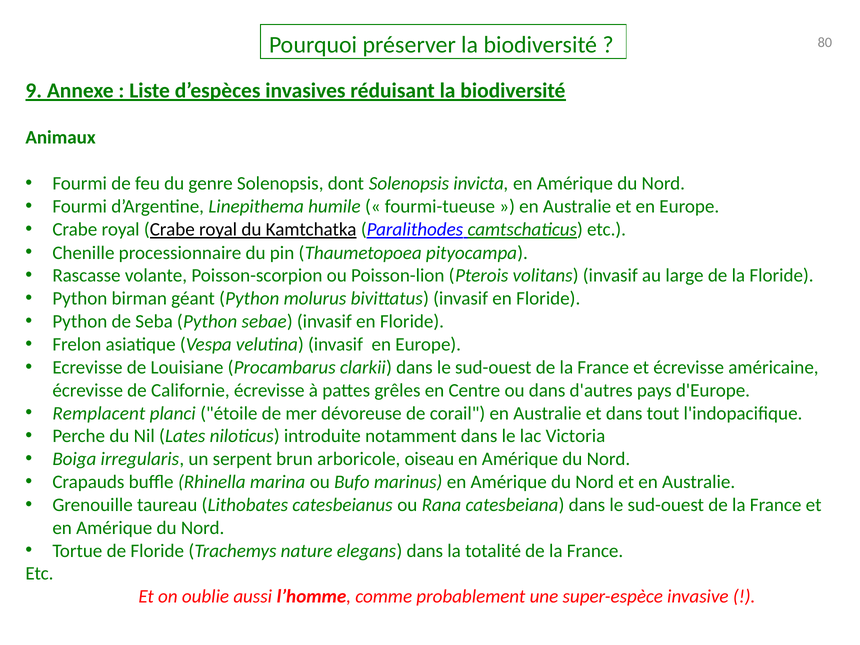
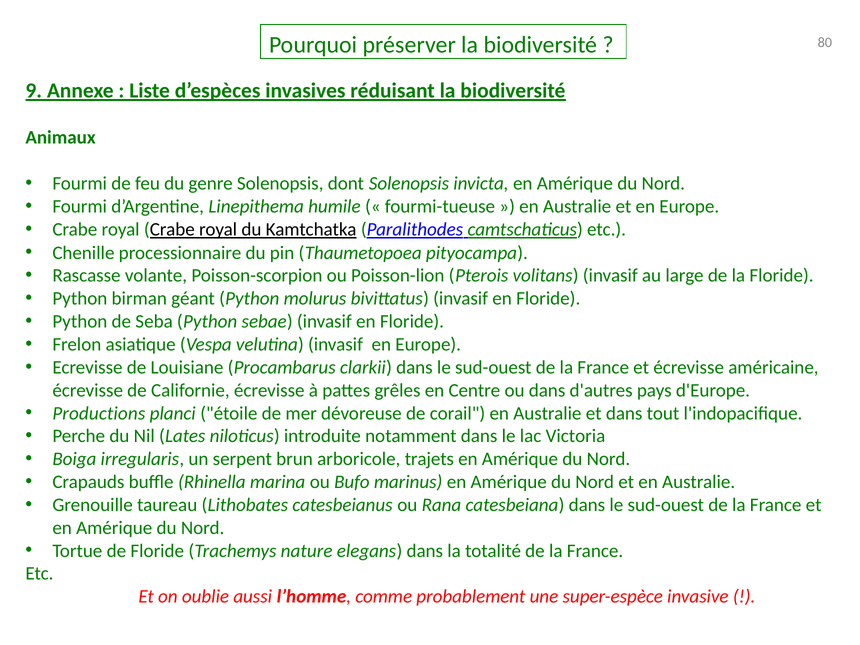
Remplacent: Remplacent -> Productions
oiseau: oiseau -> trajets
